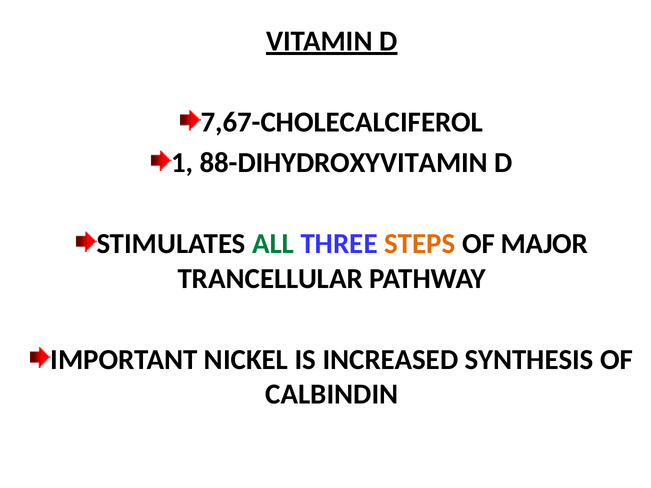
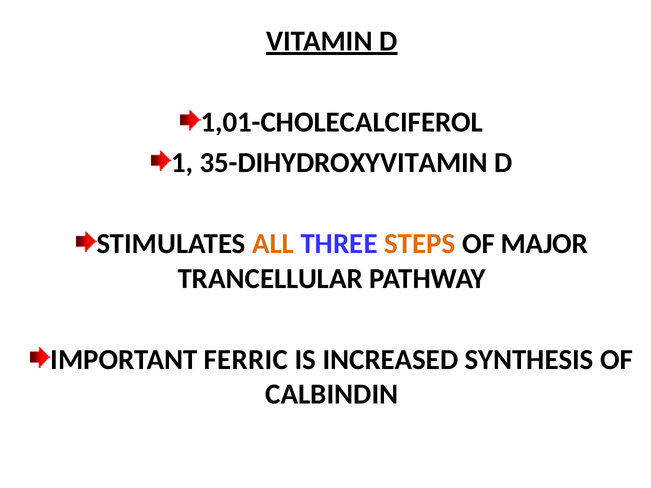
7,67-CHOLECALCIFEROL: 7,67-CHOLECALCIFEROL -> 1,01-CHOLECALCIFEROL
88-DIHYDROXYVITAMIN: 88-DIHYDROXYVITAMIN -> 35-DIHYDROXYVITAMIN
ALL colour: green -> orange
NICKEL: NICKEL -> FERRIC
